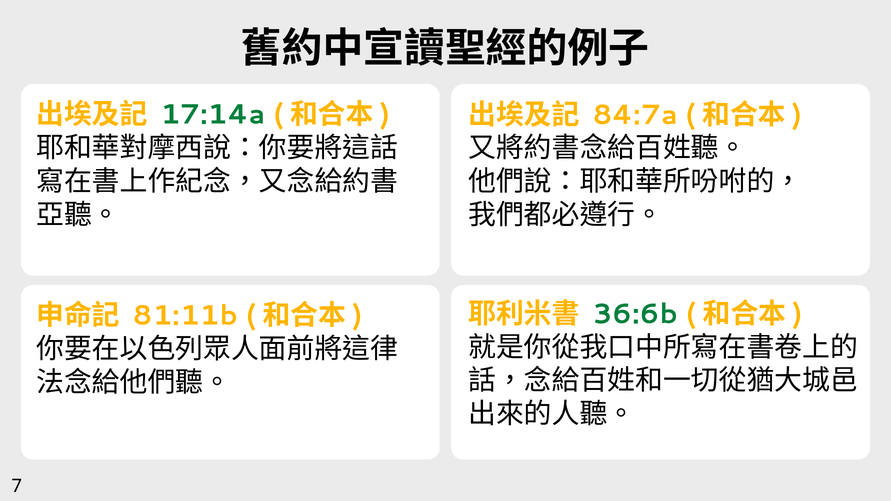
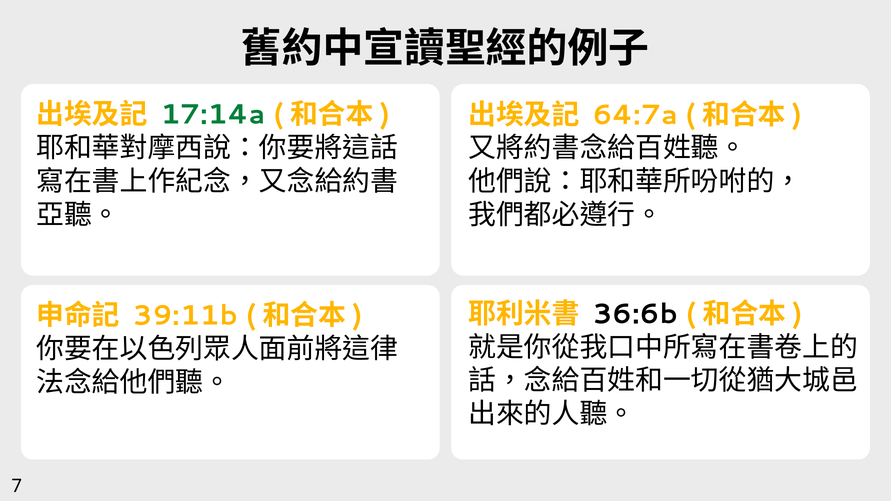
84:7a: 84:7a -> 64:7a
36:6b colour: green -> black
81:11b: 81:11b -> 39:11b
